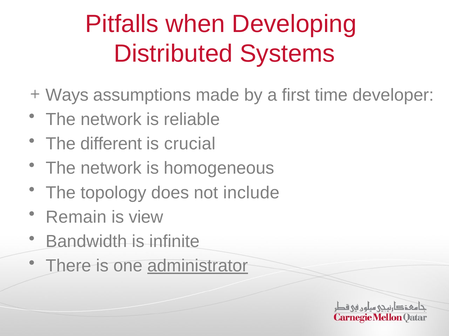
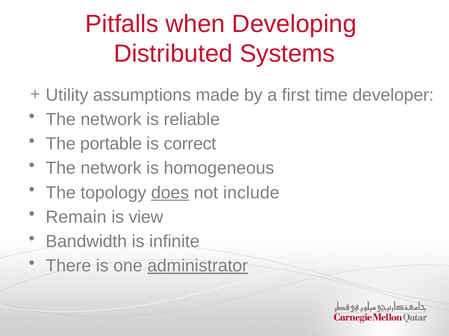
Ways: Ways -> Utility
different: different -> portable
crucial: crucial -> correct
does underline: none -> present
